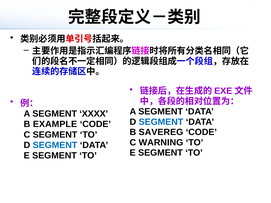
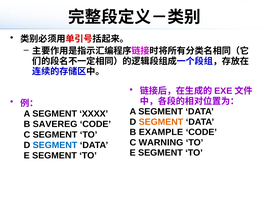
SEGMENT at (161, 122) colour: blue -> orange
EXAMPLE: EXAMPLE -> SAVEREG
SAVEREG: SAVEREG -> EXAMPLE
